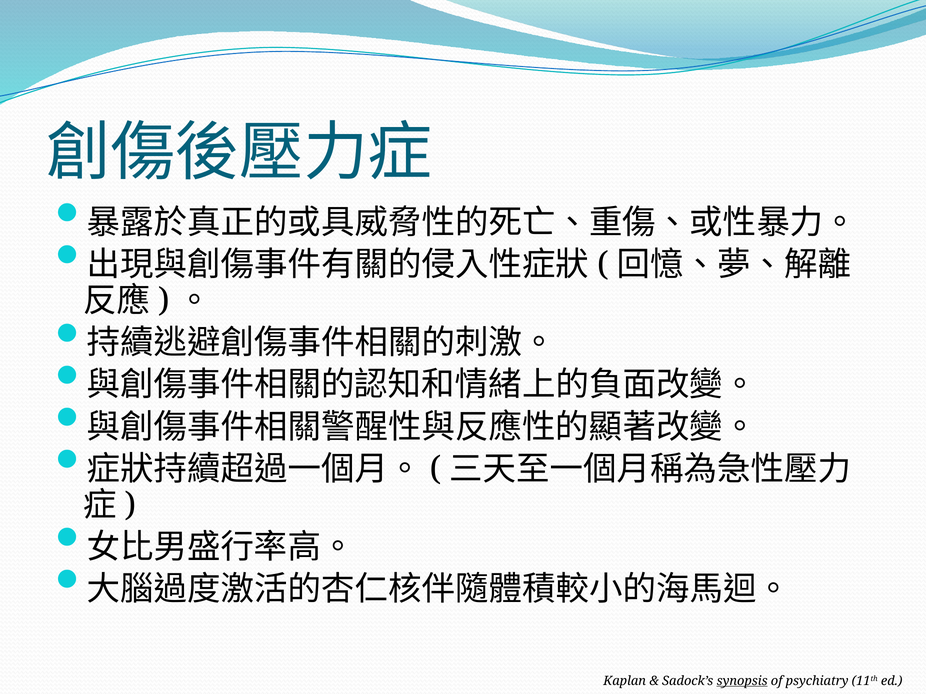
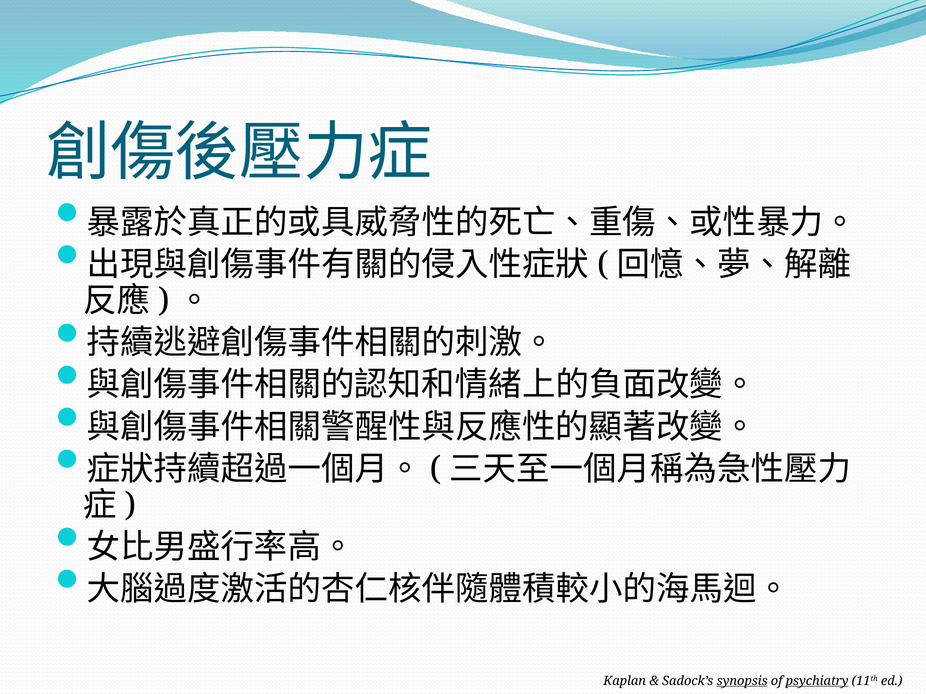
psychiatry underline: none -> present
